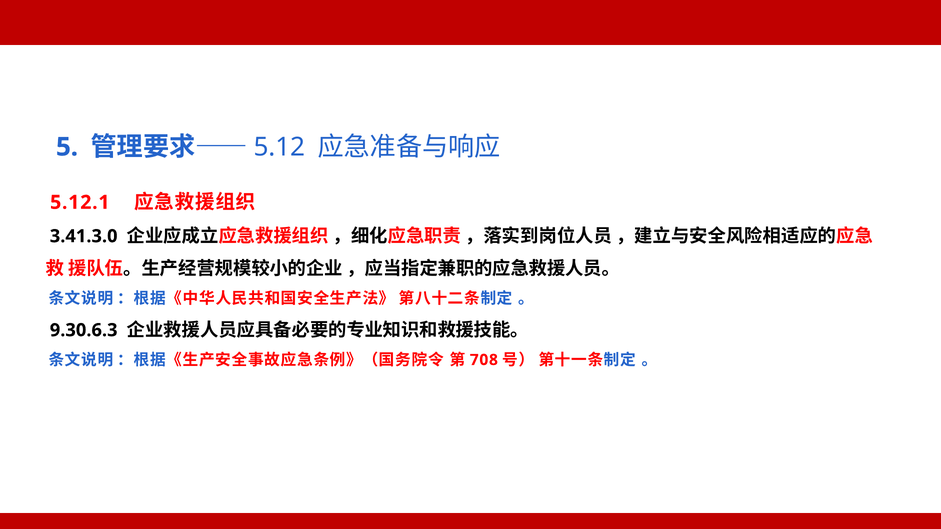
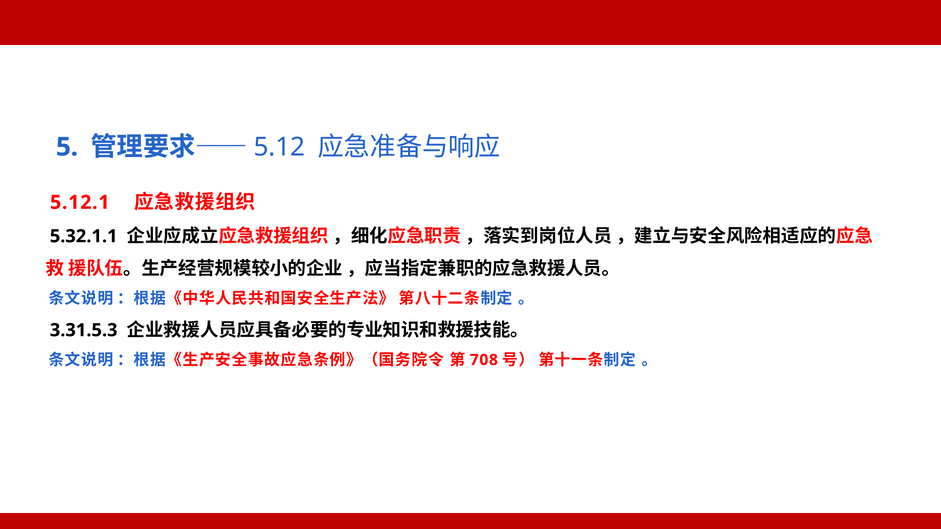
3.41.3.0: 3.41.3.0 -> 5.32.1.1
9.30.6.3: 9.30.6.3 -> 3.31.5.3
